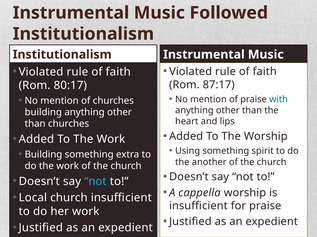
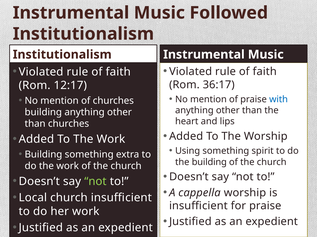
87:17: 87:17 -> 36:17
80:17: 80:17 -> 12:17
the another: another -> building
not at (95, 182) colour: light blue -> light green
